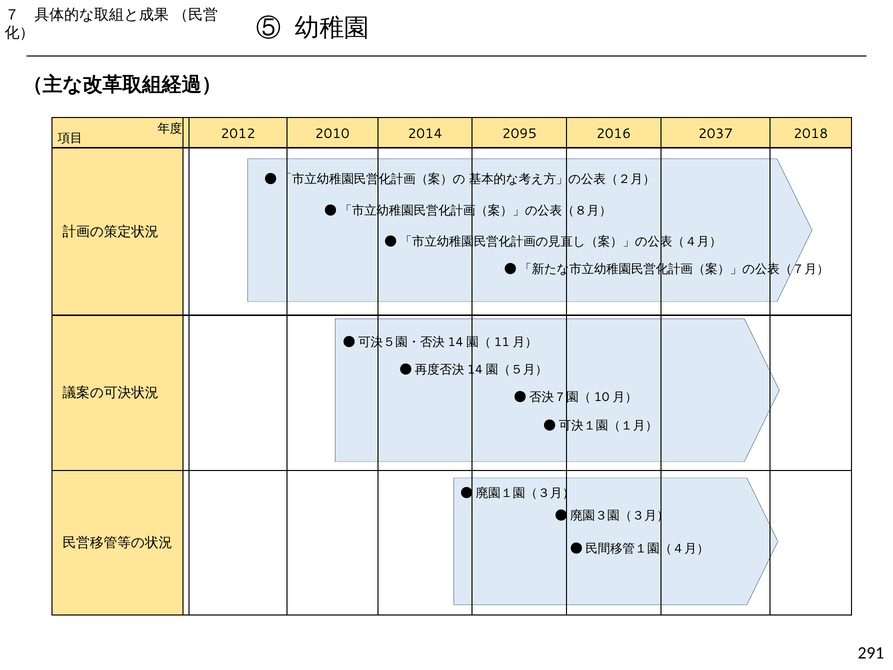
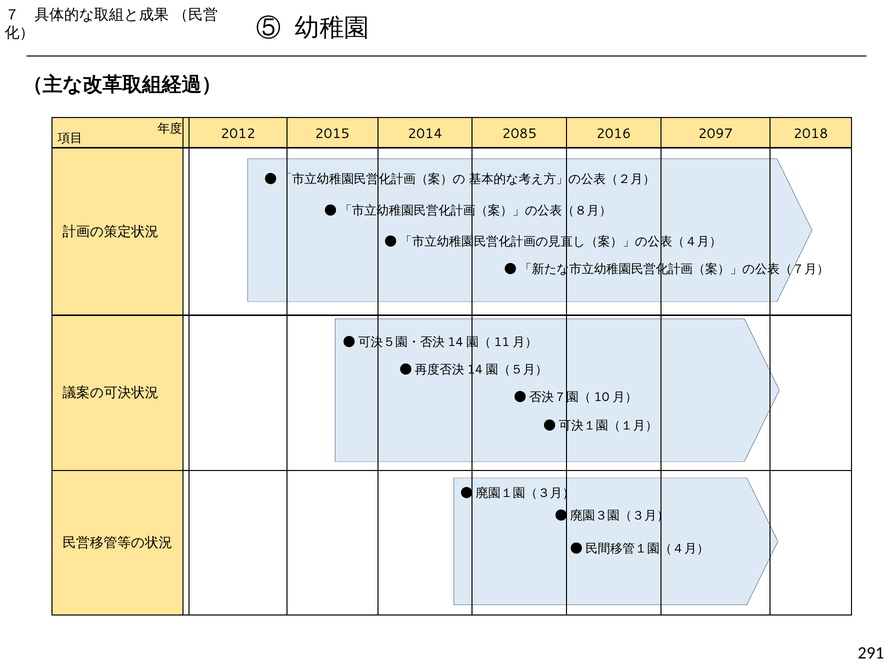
2010: 2010 -> 2015
2095: 2095 -> 2085
2037: 2037 -> 2097
